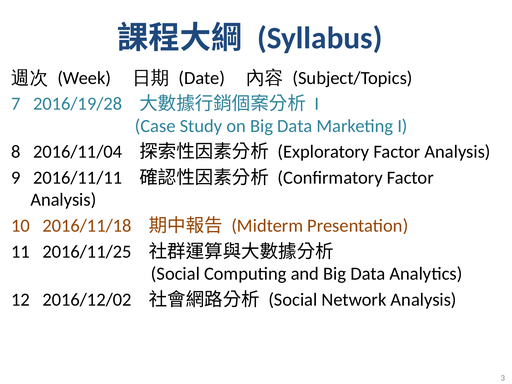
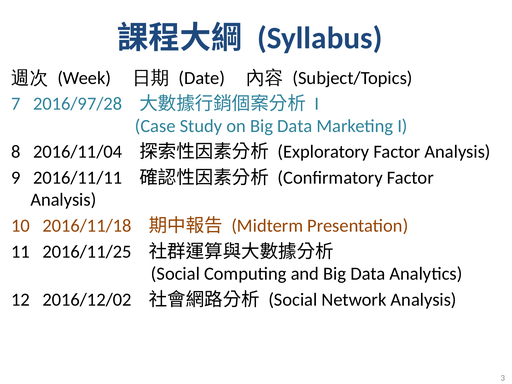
2016/19/28: 2016/19/28 -> 2016/97/28
